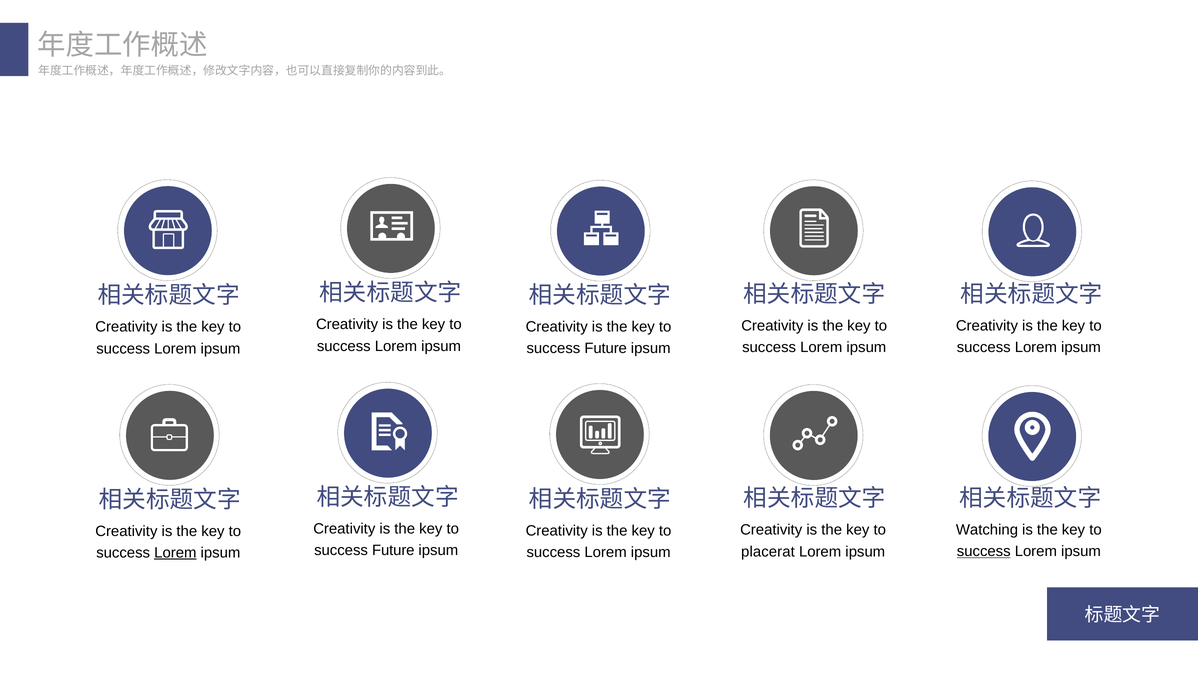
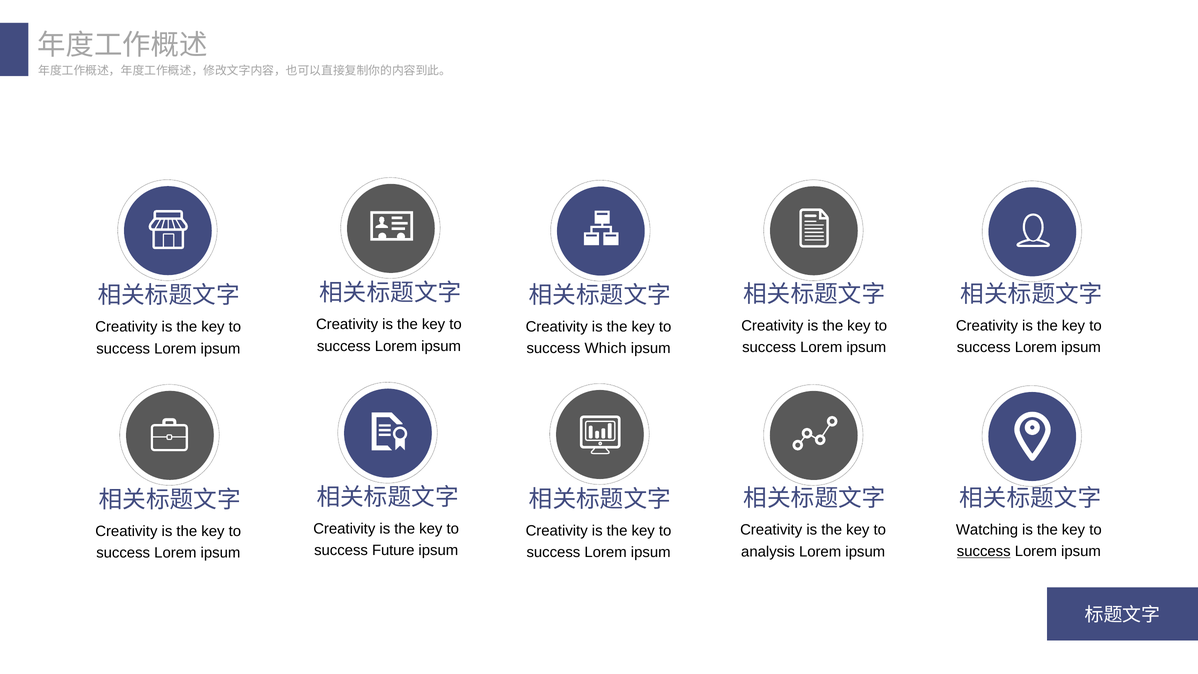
Future at (606, 348): Future -> Which
placerat: placerat -> analysis
Lorem at (175, 553) underline: present -> none
